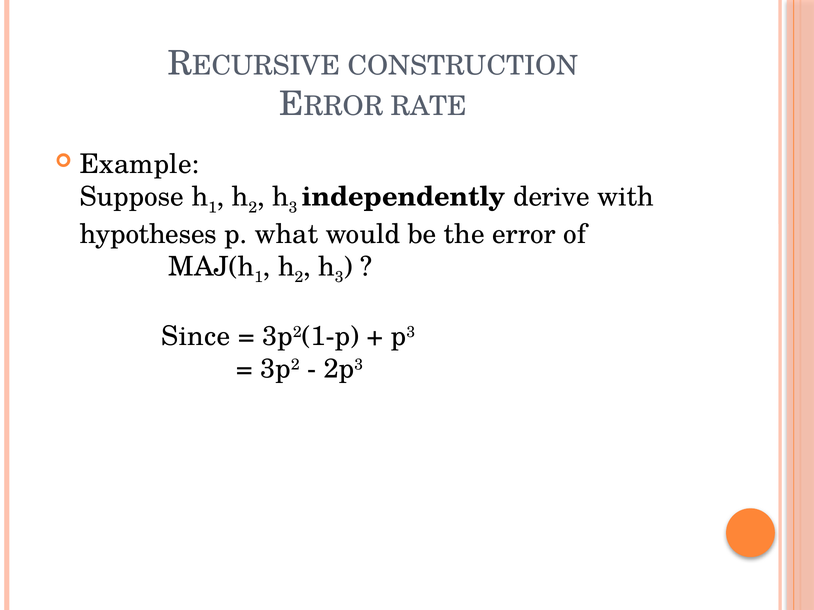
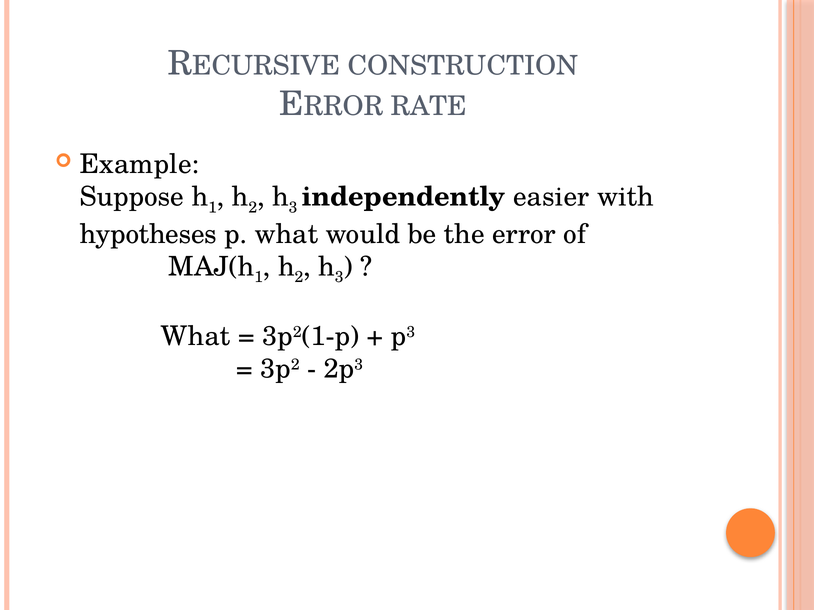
derive: derive -> easier
Since at (196, 336): Since -> What
